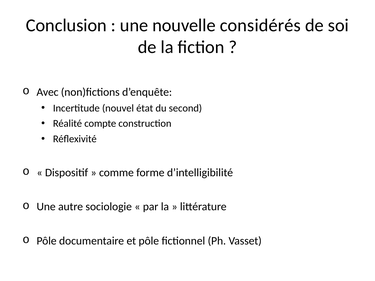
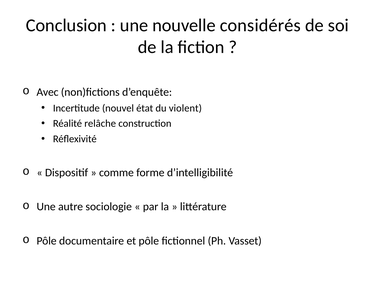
second: second -> violent
compte: compte -> relâche
